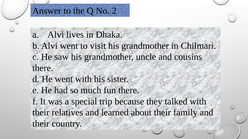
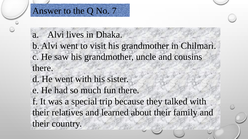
2: 2 -> 7
